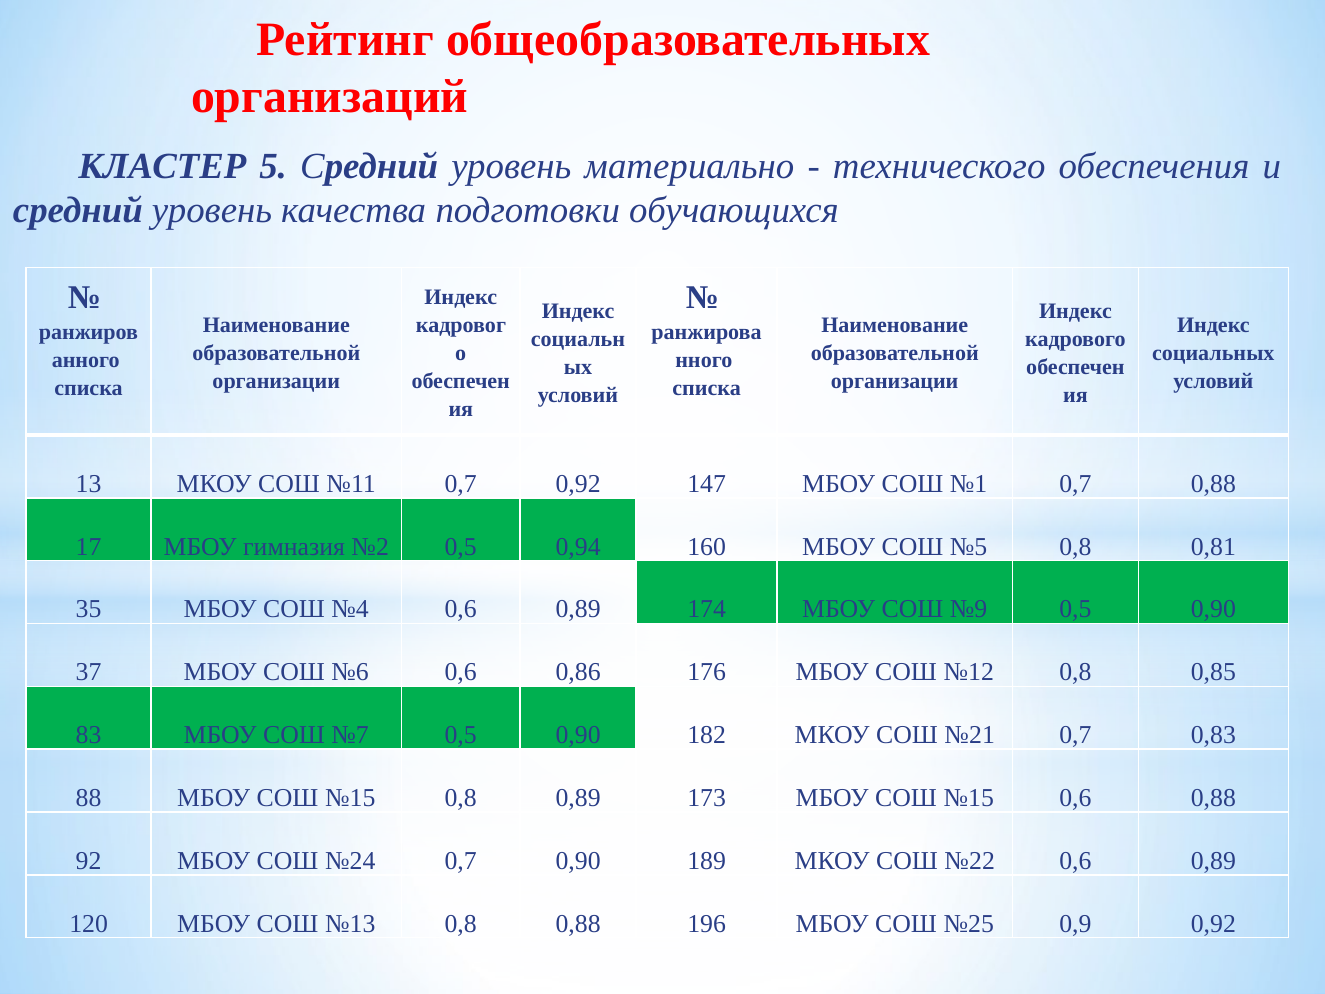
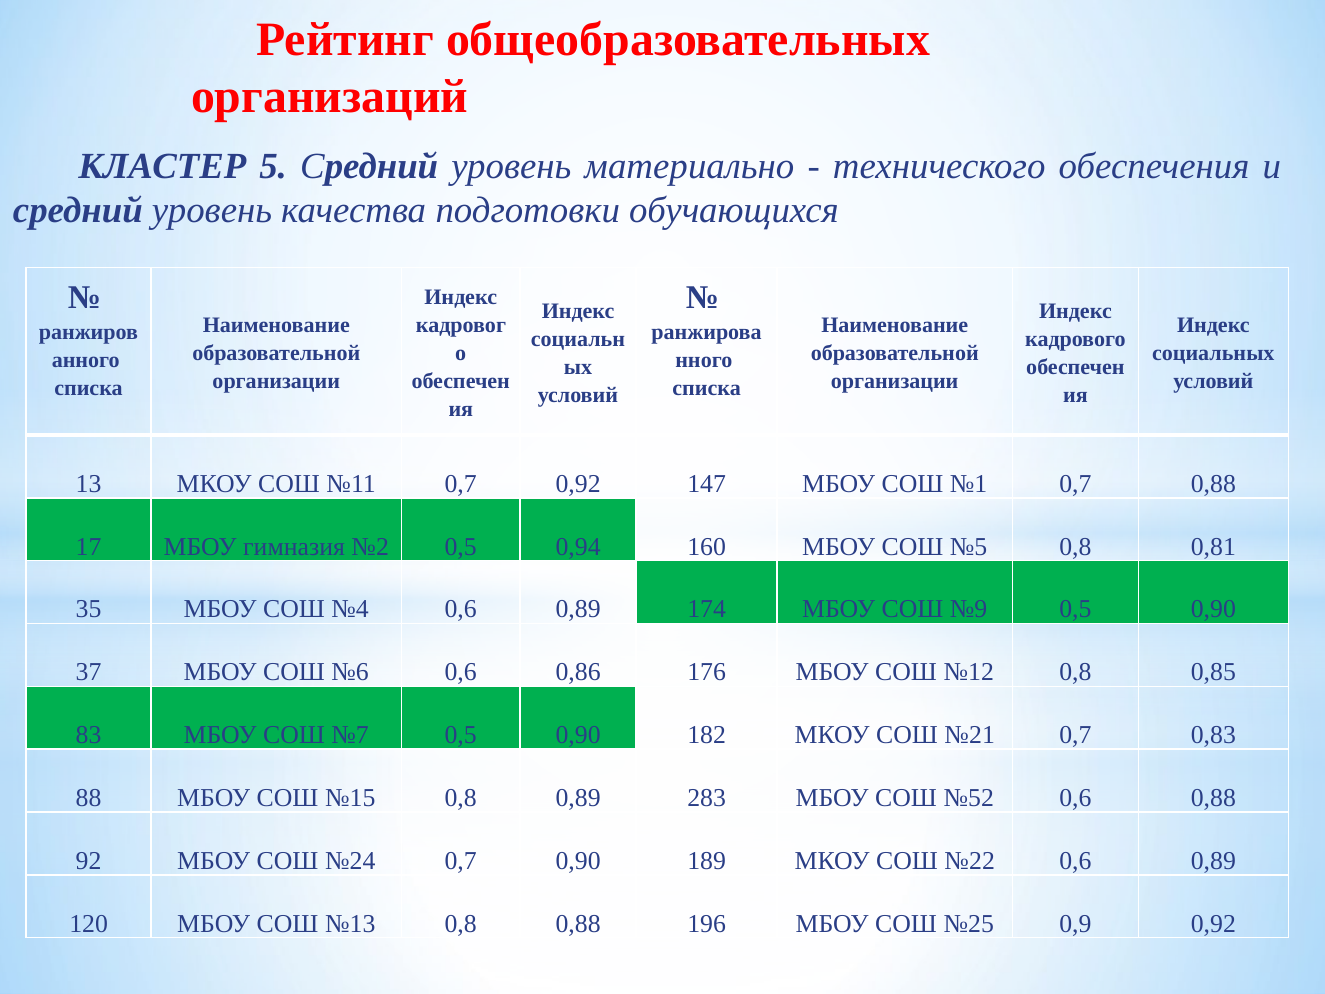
173: 173 -> 283
№15 at (969, 798): №15 -> №52
